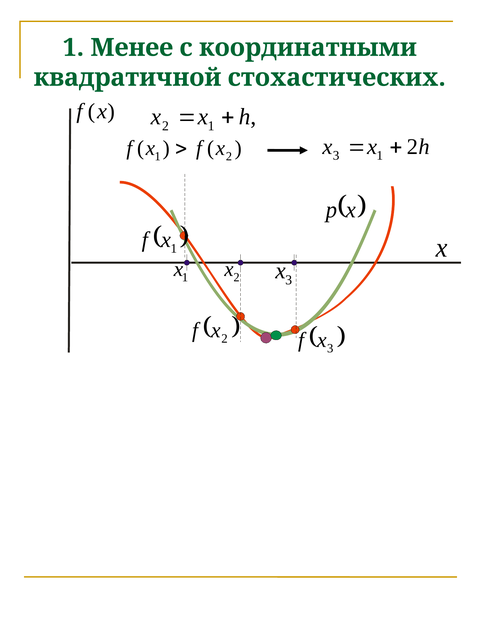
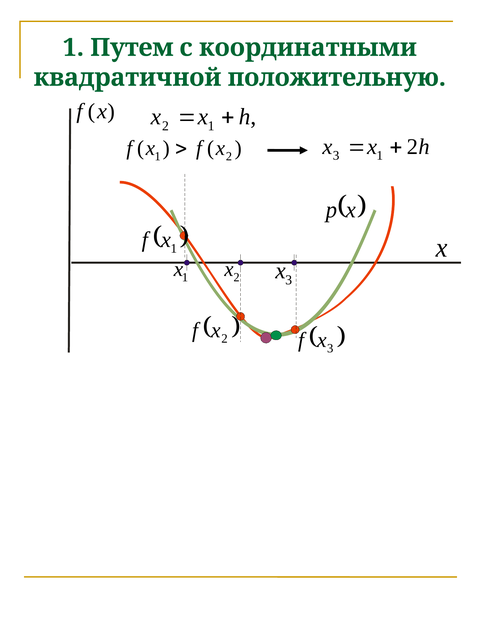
Менее: Менее -> Путем
стохастических: стохастических -> положительную
